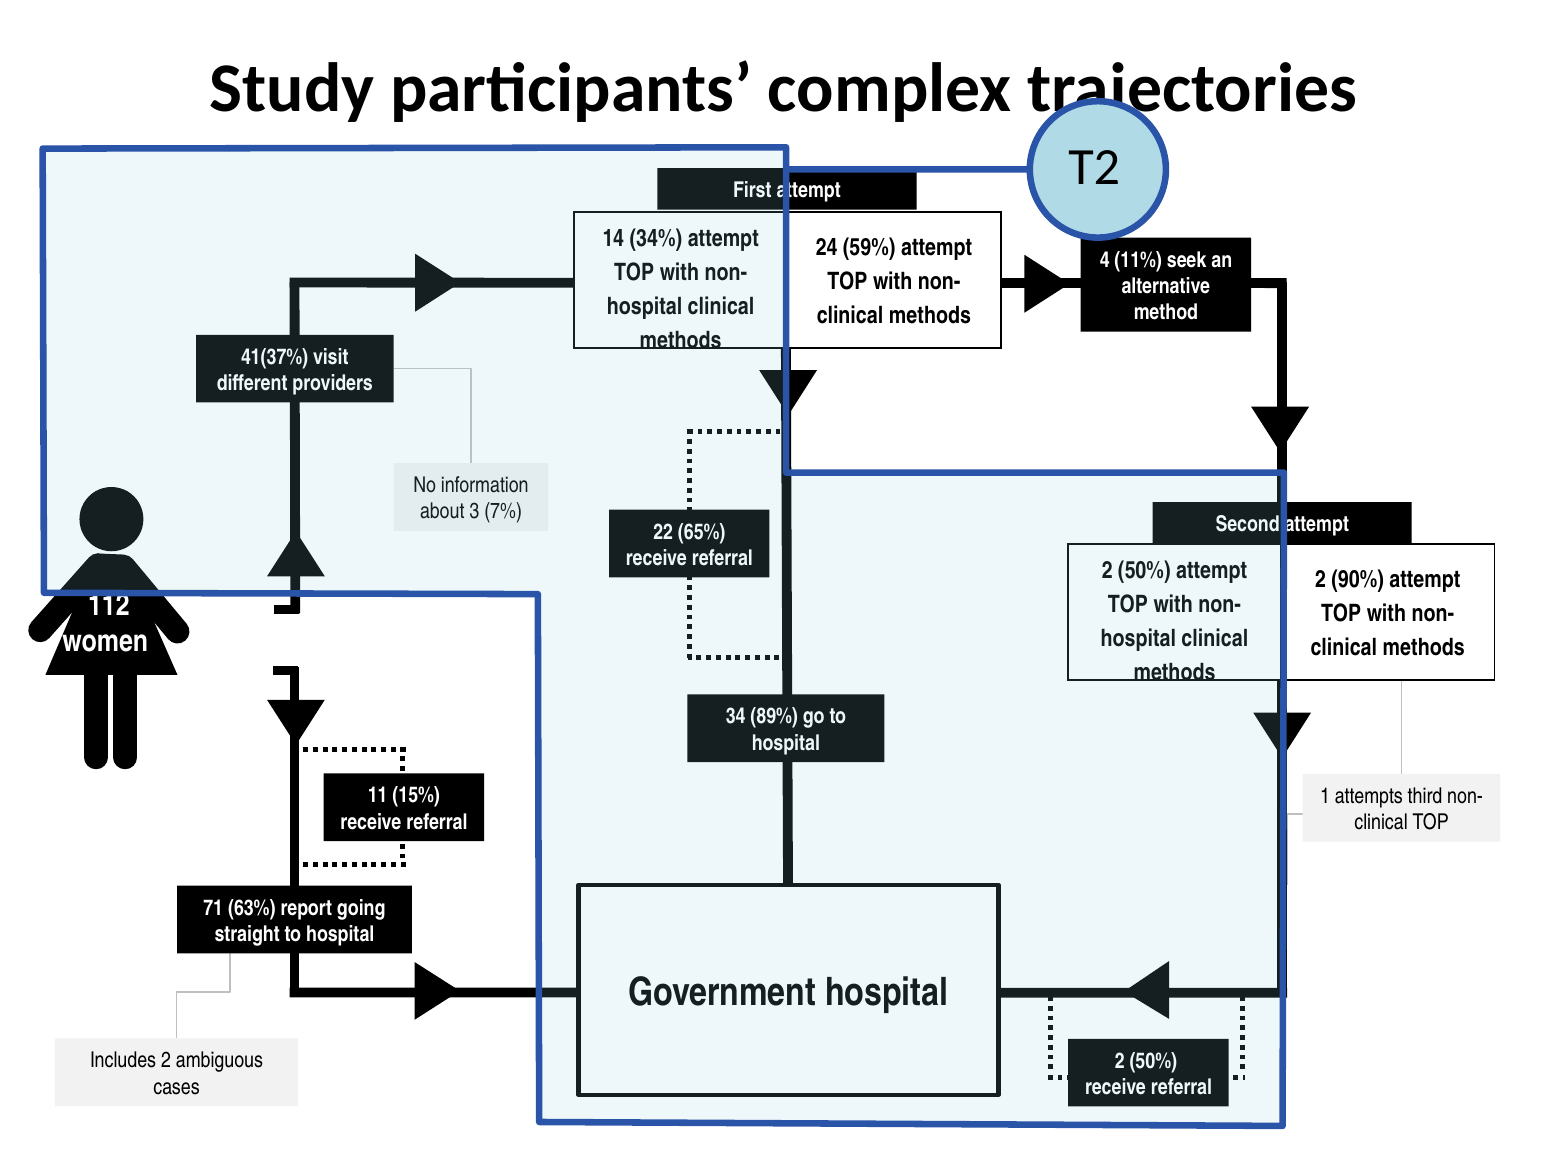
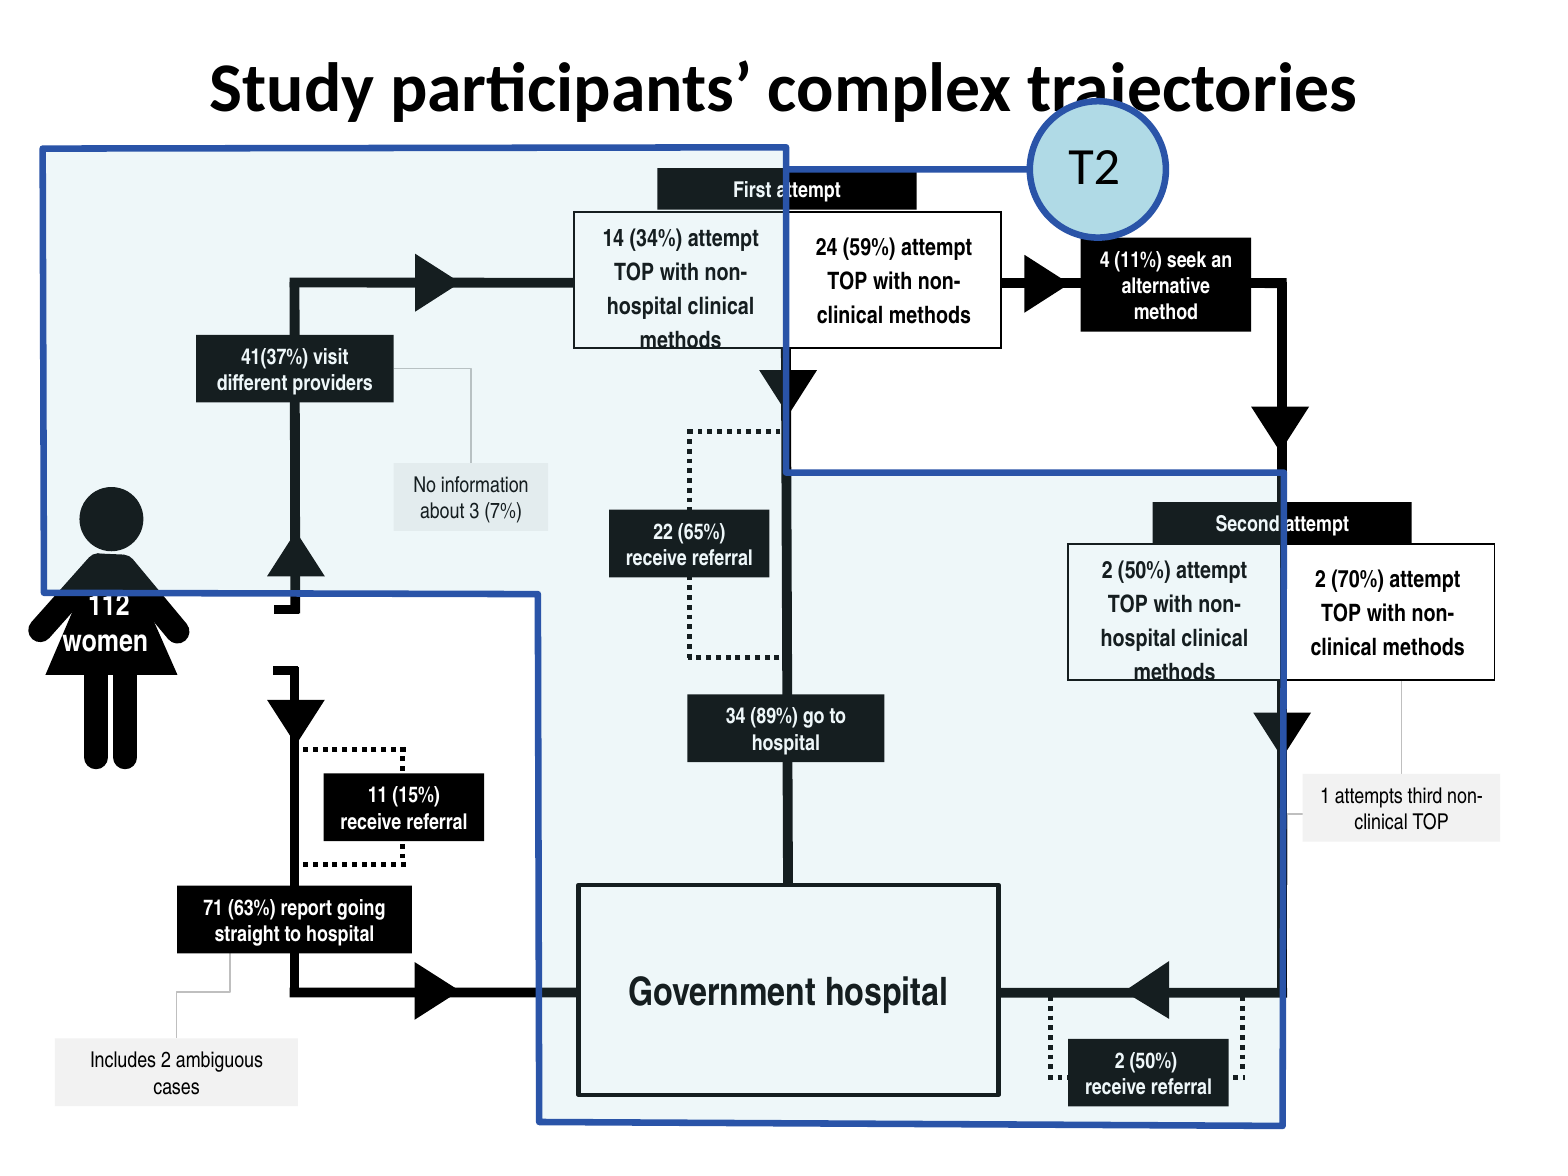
90%: 90% -> 70%
